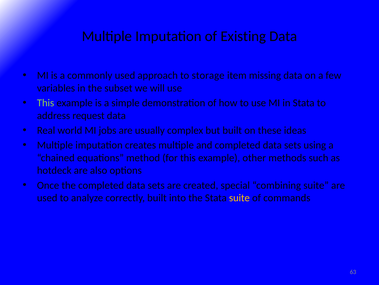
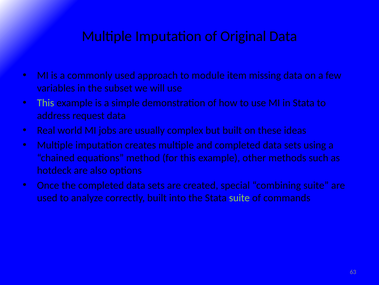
Existing: Existing -> Original
storage: storage -> module
suite at (239, 197) colour: yellow -> light green
